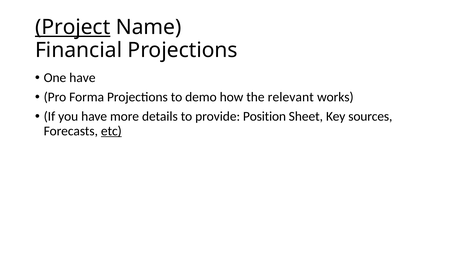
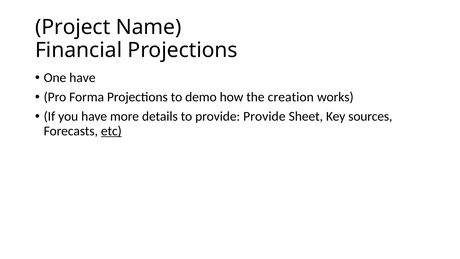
Project underline: present -> none
relevant: relevant -> creation
provide Position: Position -> Provide
